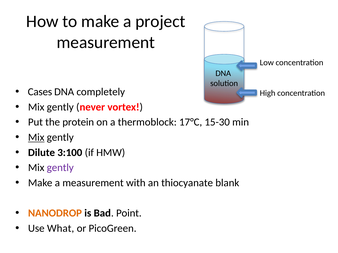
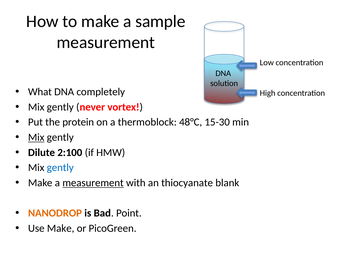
project: project -> sample
Cases: Cases -> What
17°C: 17°C -> 48°C
3:100: 3:100 -> 2:100
gently at (60, 168) colour: purple -> blue
measurement at (93, 183) underline: none -> present
Use What: What -> Make
